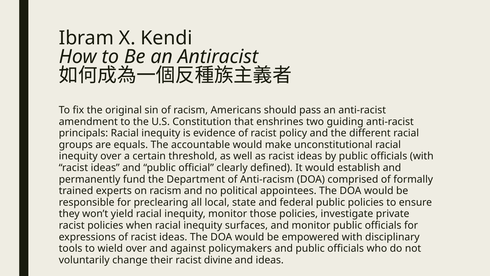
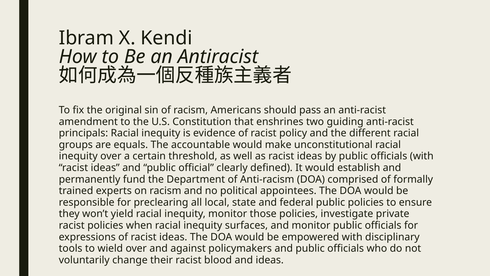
divine: divine -> blood
